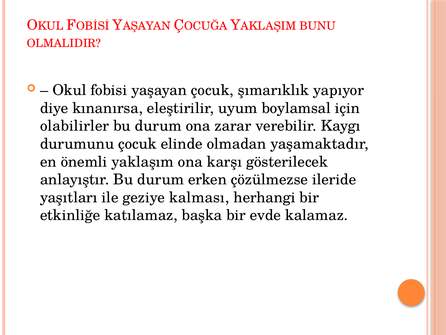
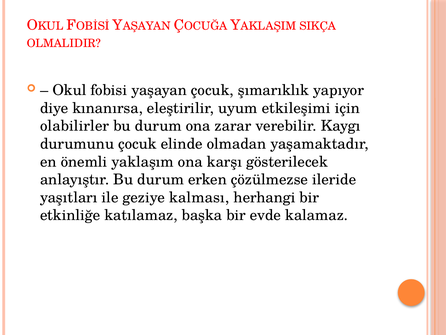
BUNU: BUNU -> SIKÇA
boylamsal: boylamsal -> etkileşimi
